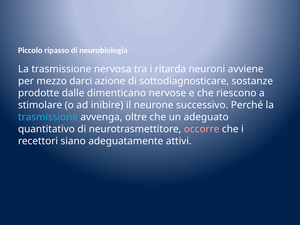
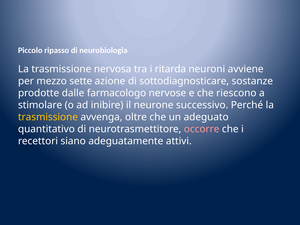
darci: darci -> sette
dimenticano: dimenticano -> farmacologo
trasmissione at (48, 117) colour: light blue -> yellow
